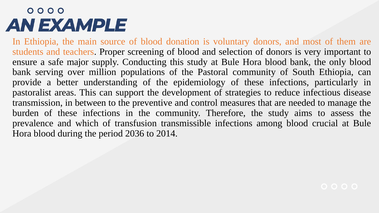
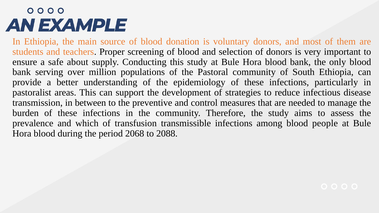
major: major -> about
crucial: crucial -> people
2036: 2036 -> 2068
2014: 2014 -> 2088
